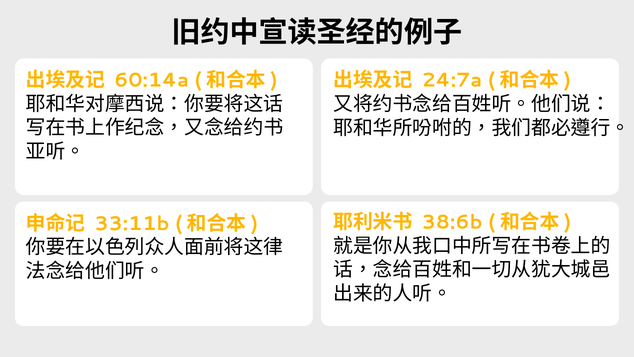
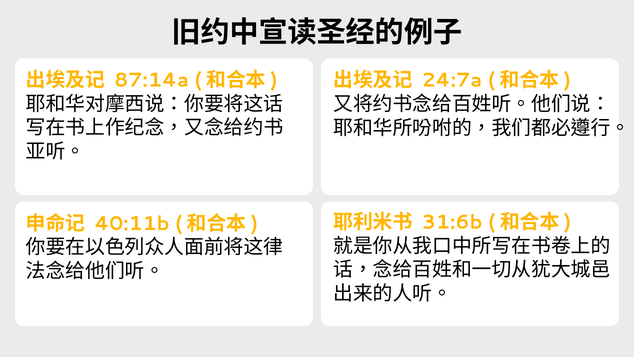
60:14a: 60:14a -> 87:14a
38:6b: 38:6b -> 31:6b
33:11b: 33:11b -> 40:11b
